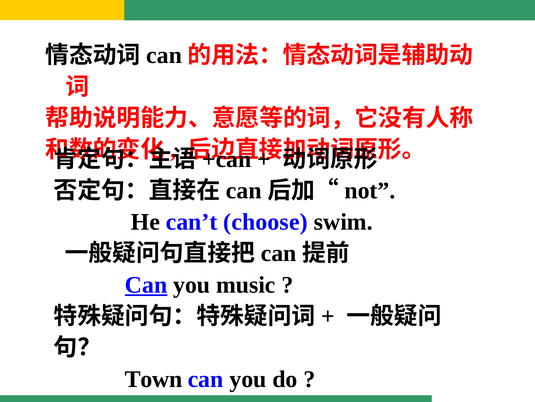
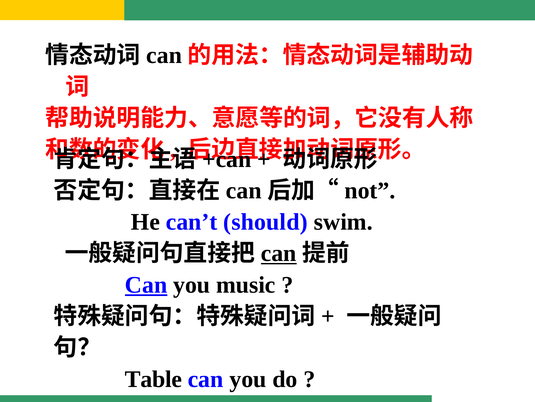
choose: choose -> should
can at (279, 253) underline: none -> present
Town: Town -> Table
